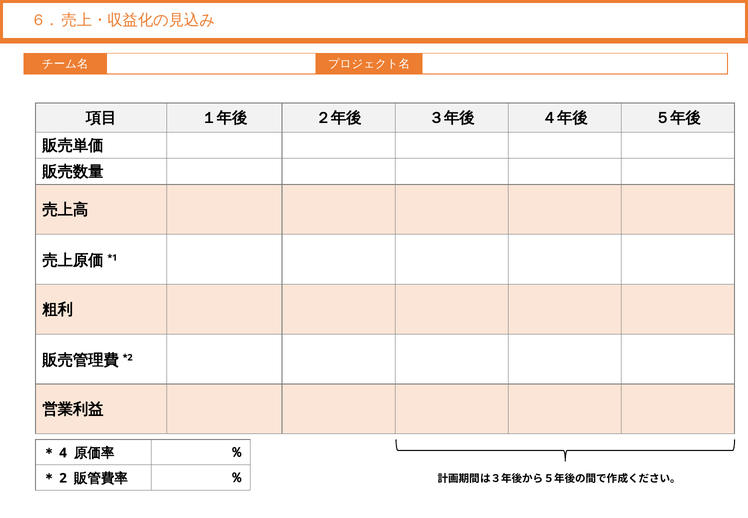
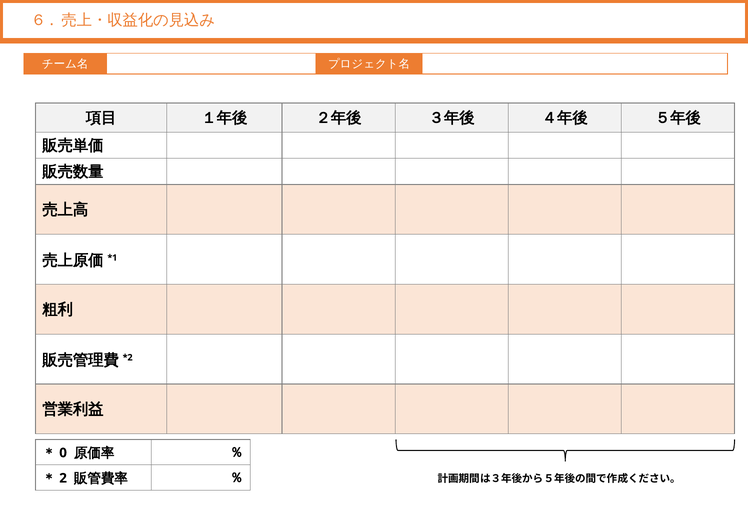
4: 4 -> 0
